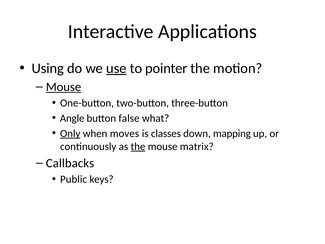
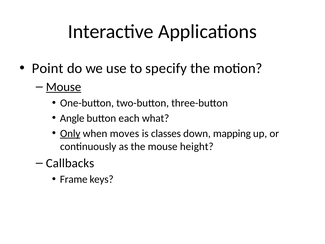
Using: Using -> Point
use underline: present -> none
pointer: pointer -> specify
false: false -> each
the at (138, 146) underline: present -> none
matrix: matrix -> height
Public: Public -> Frame
